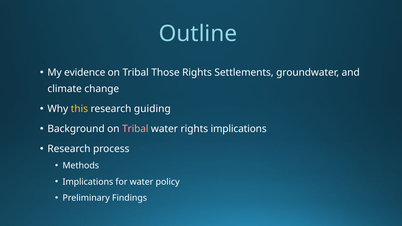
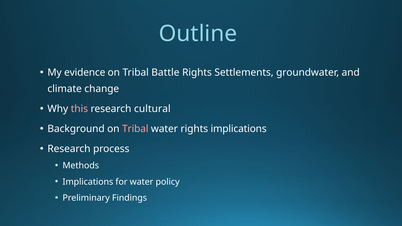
Those: Those -> Battle
this colour: yellow -> pink
guiding: guiding -> cultural
